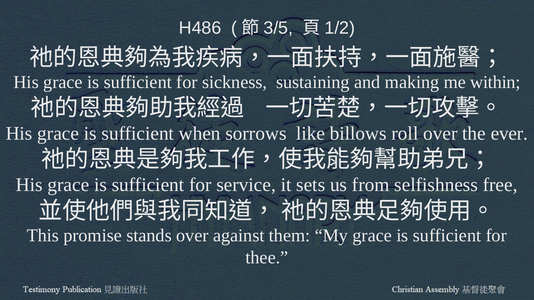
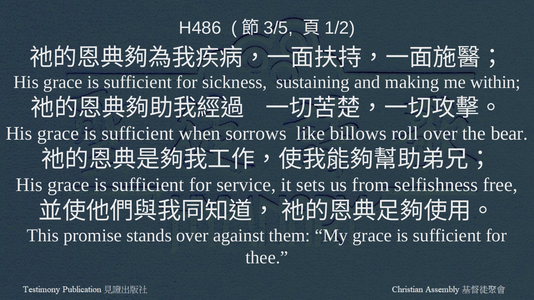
ever: ever -> bear
